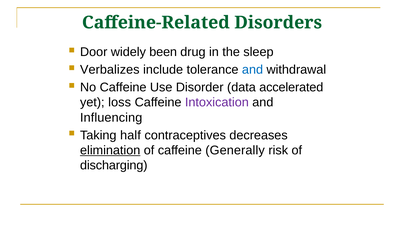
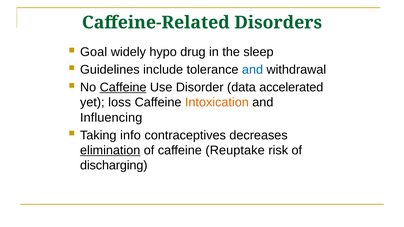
Door: Door -> Goal
been: been -> hypo
Verbalizes: Verbalizes -> Guidelines
Caffeine at (123, 87) underline: none -> present
Intoxication colour: purple -> orange
half: half -> info
Generally: Generally -> Reuptake
